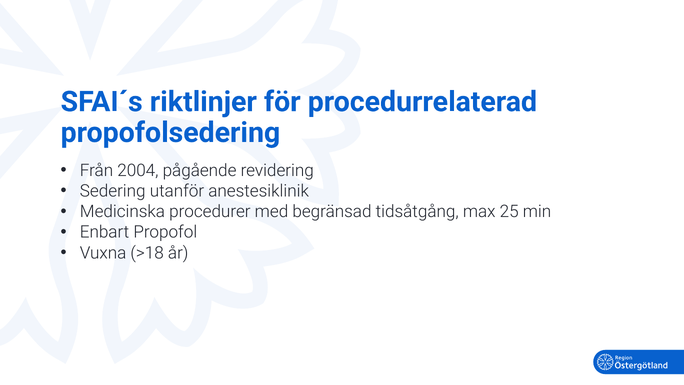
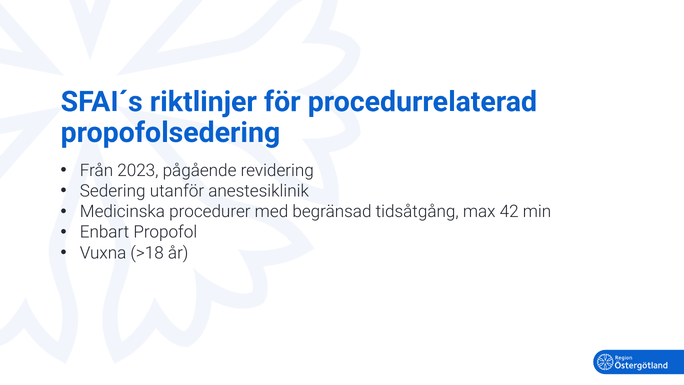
2004: 2004 -> 2023
25: 25 -> 42
